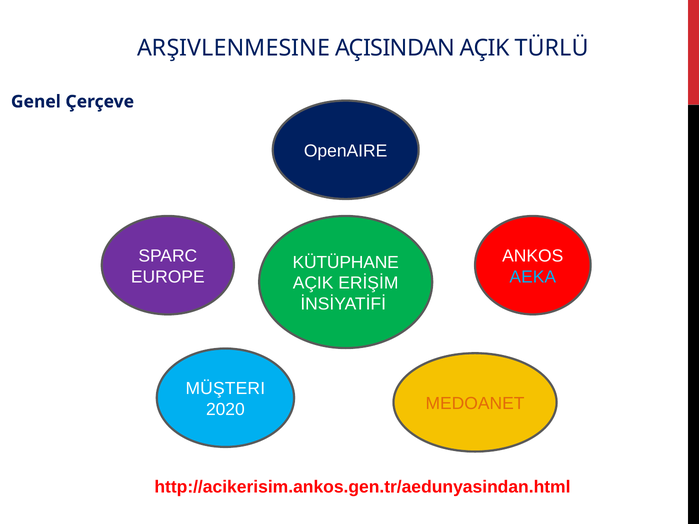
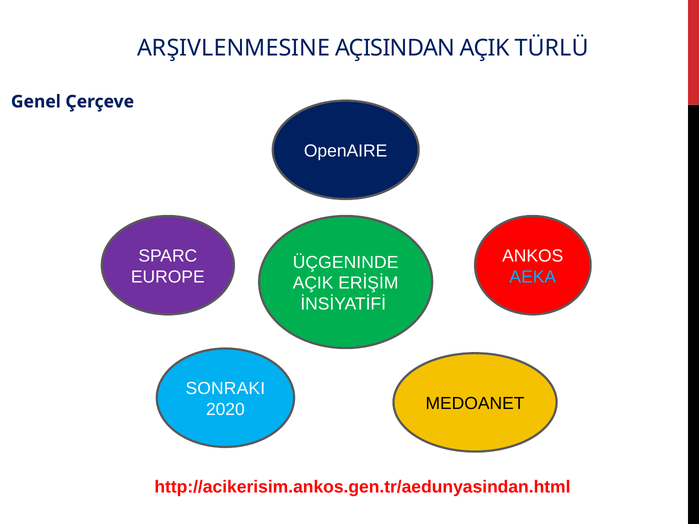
KÜTÜPHANE: KÜTÜPHANE -> ÜÇGENINDE
MÜŞTERI: MÜŞTERI -> SONRAKI
MEDOANET colour: orange -> black
